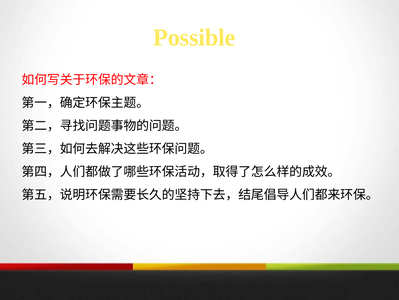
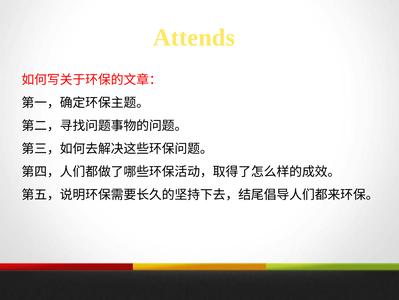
Possible: Possible -> Attends
